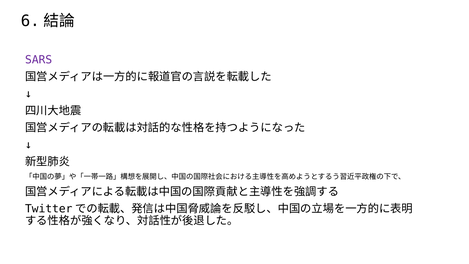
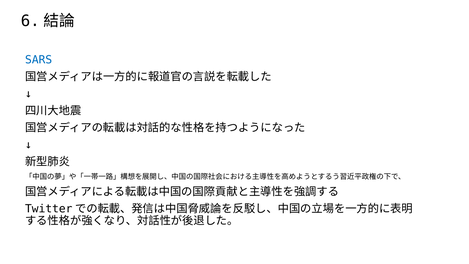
SARS colour: purple -> blue
